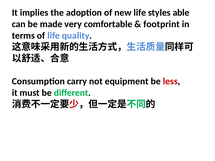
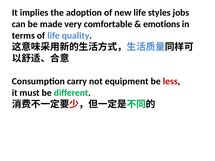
able: able -> jobs
footprint: footprint -> emotions
